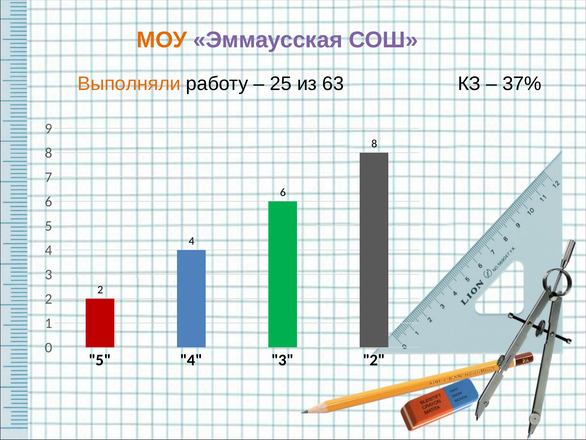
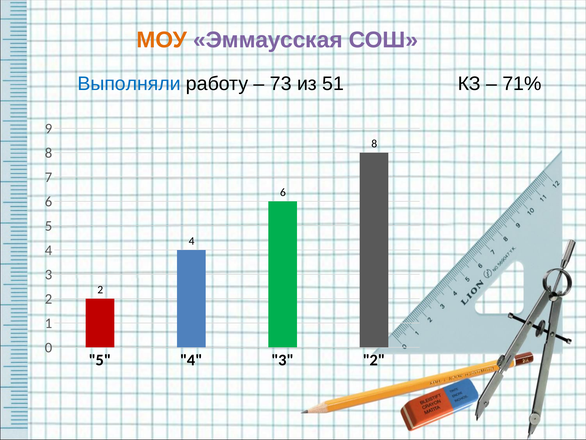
Выполняли colour: orange -> blue
25: 25 -> 73
63: 63 -> 51
37%: 37% -> 71%
